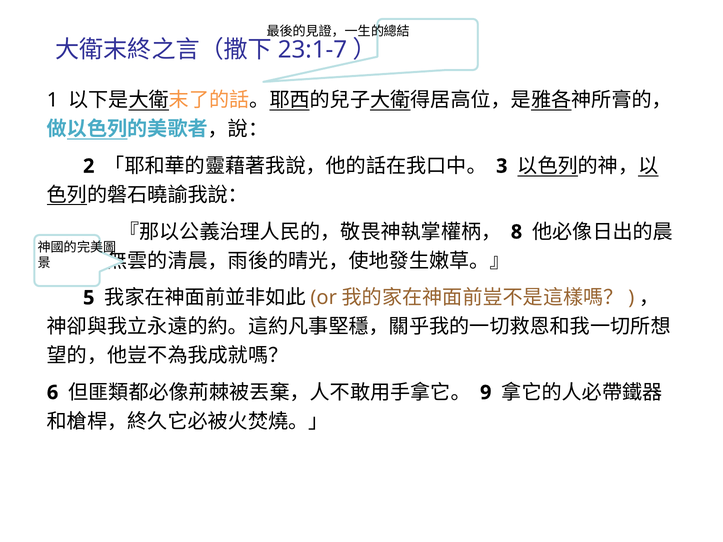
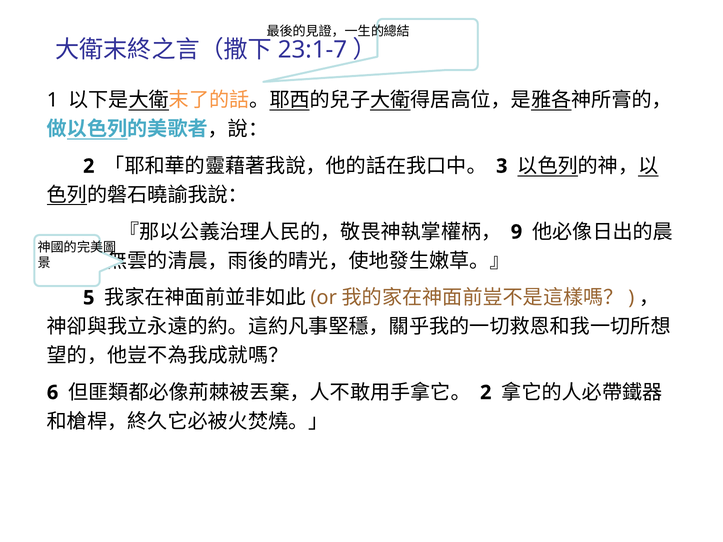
8: 8 -> 9
9 at (486, 393): 9 -> 2
